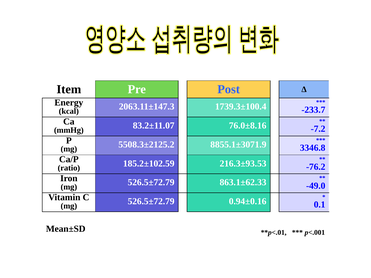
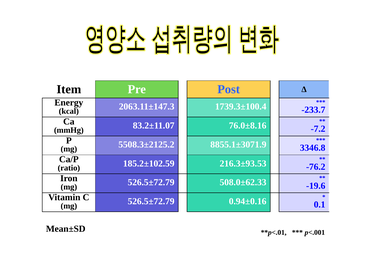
-49.0: -49.0 -> -19.6
863.1±62.33: 863.1±62.33 -> 508.0±62.33
